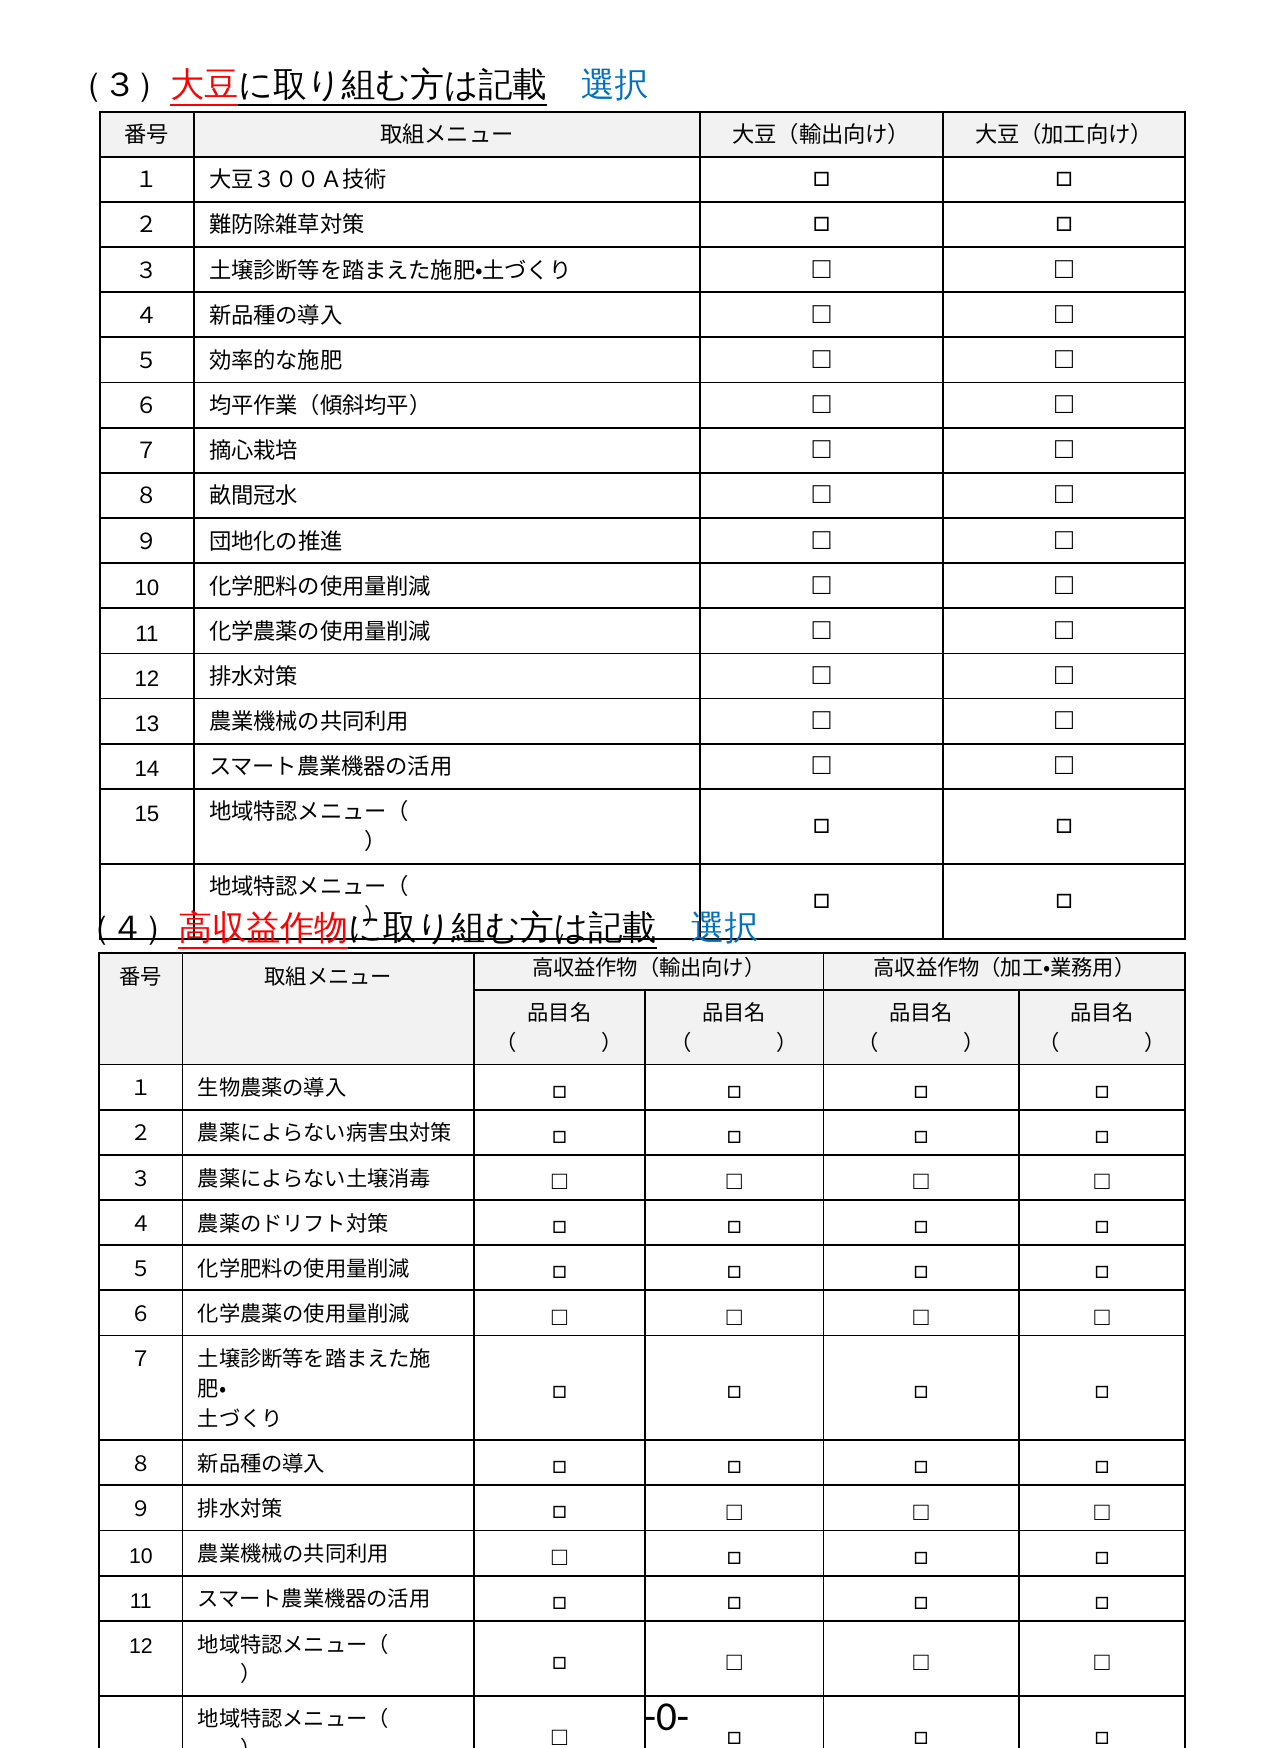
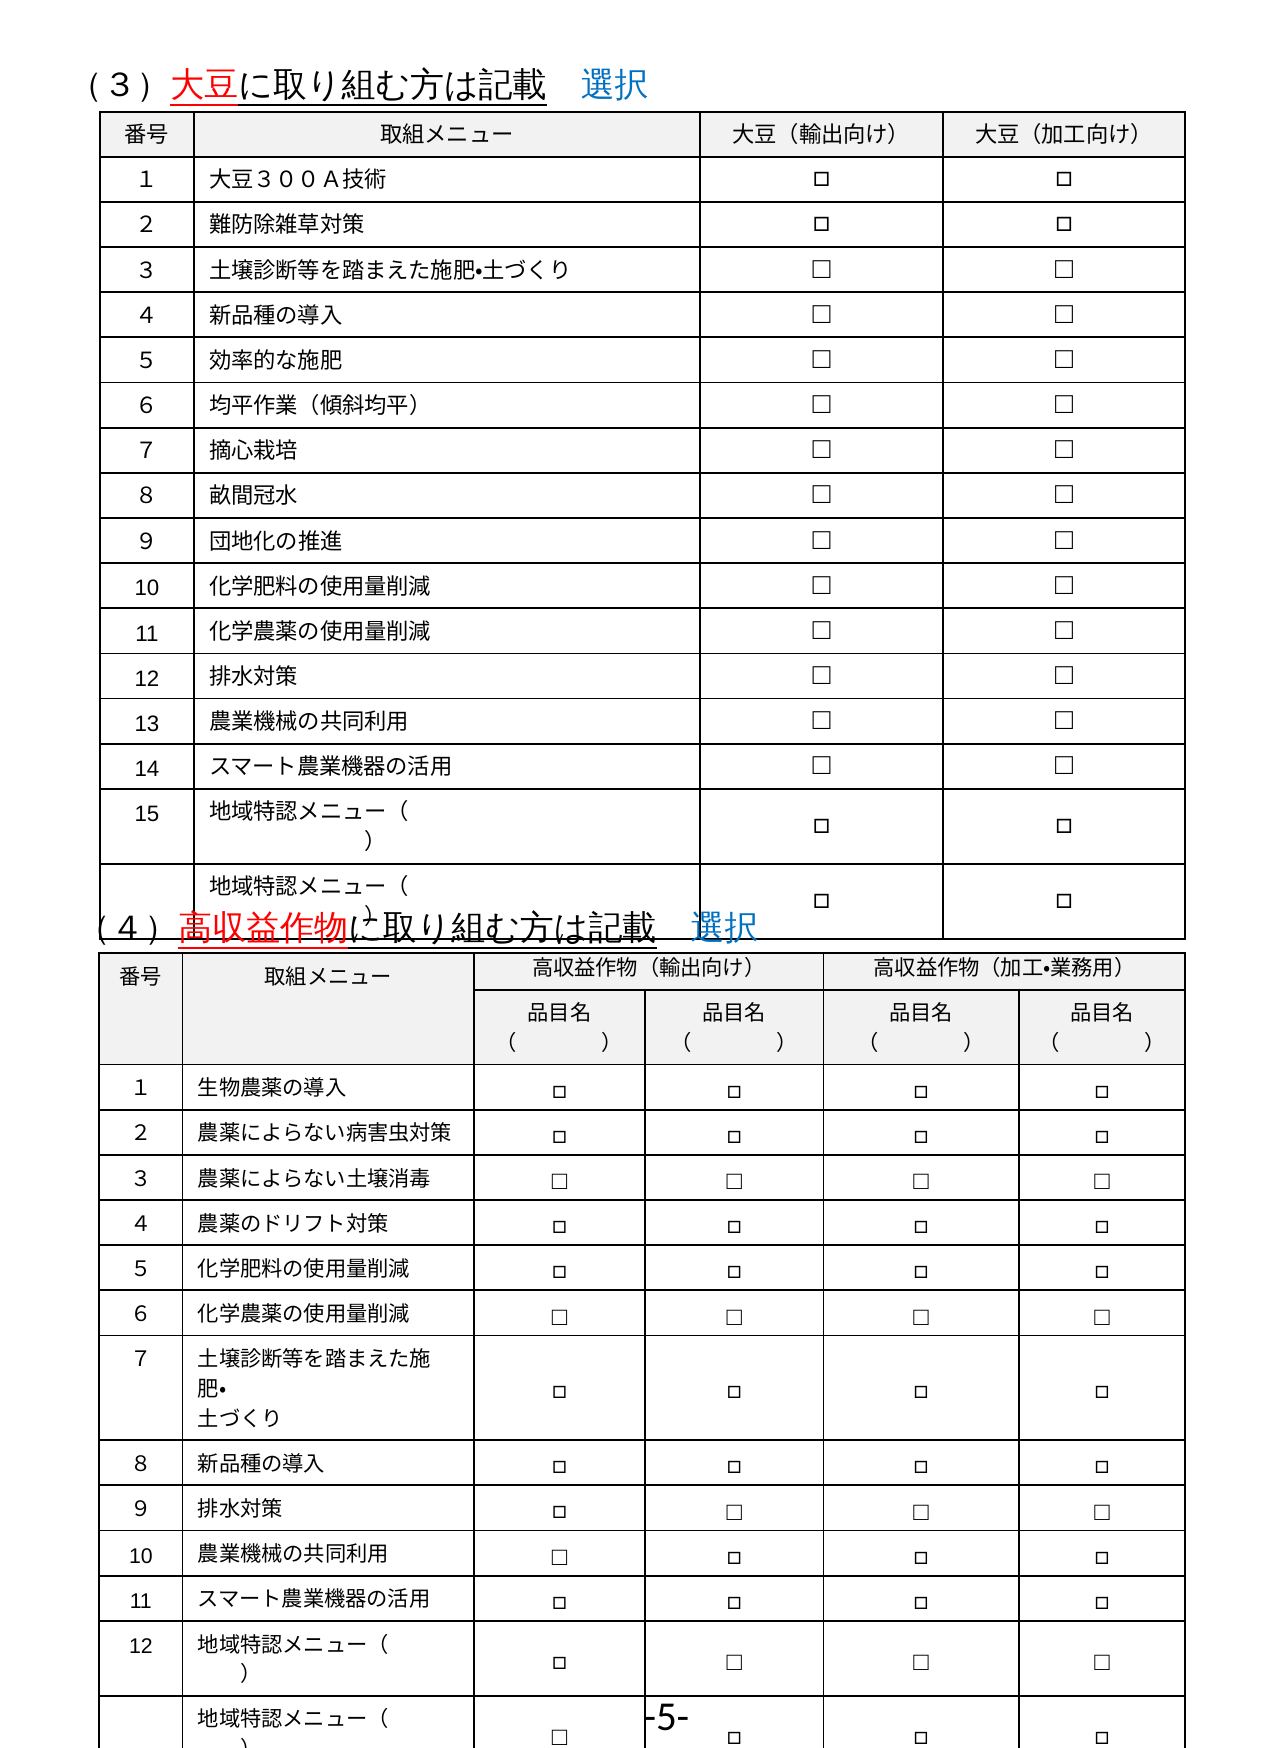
-0-: -0- -> -5-
